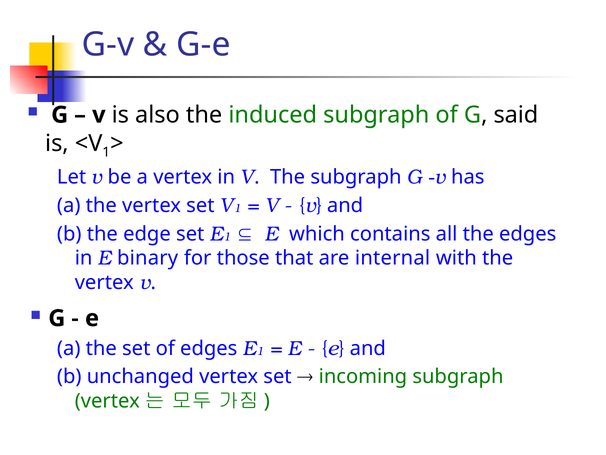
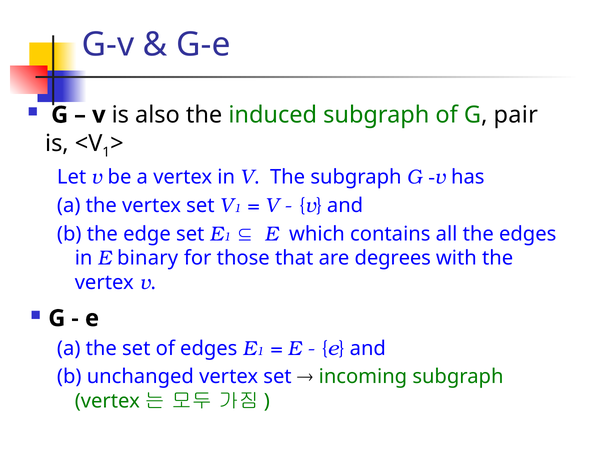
said: said -> pair
internal: internal -> degrees
